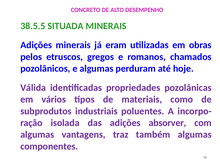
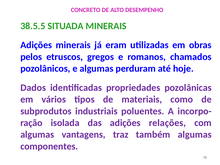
Válida: Válida -> Dados
absorver: absorver -> relações
